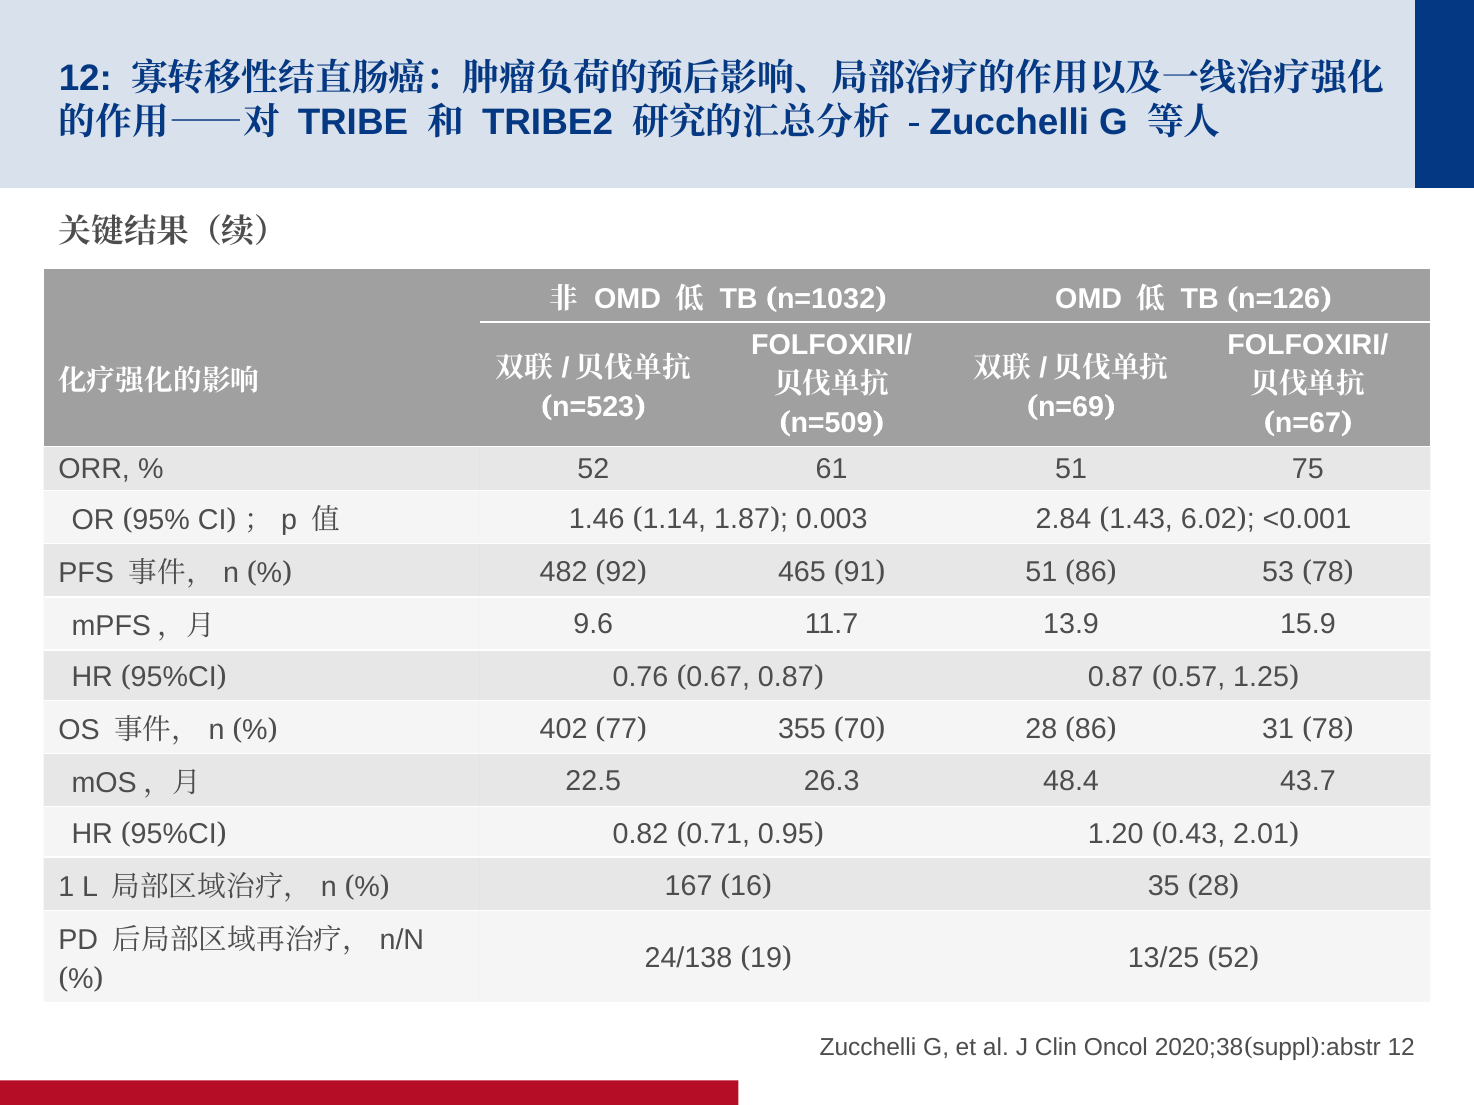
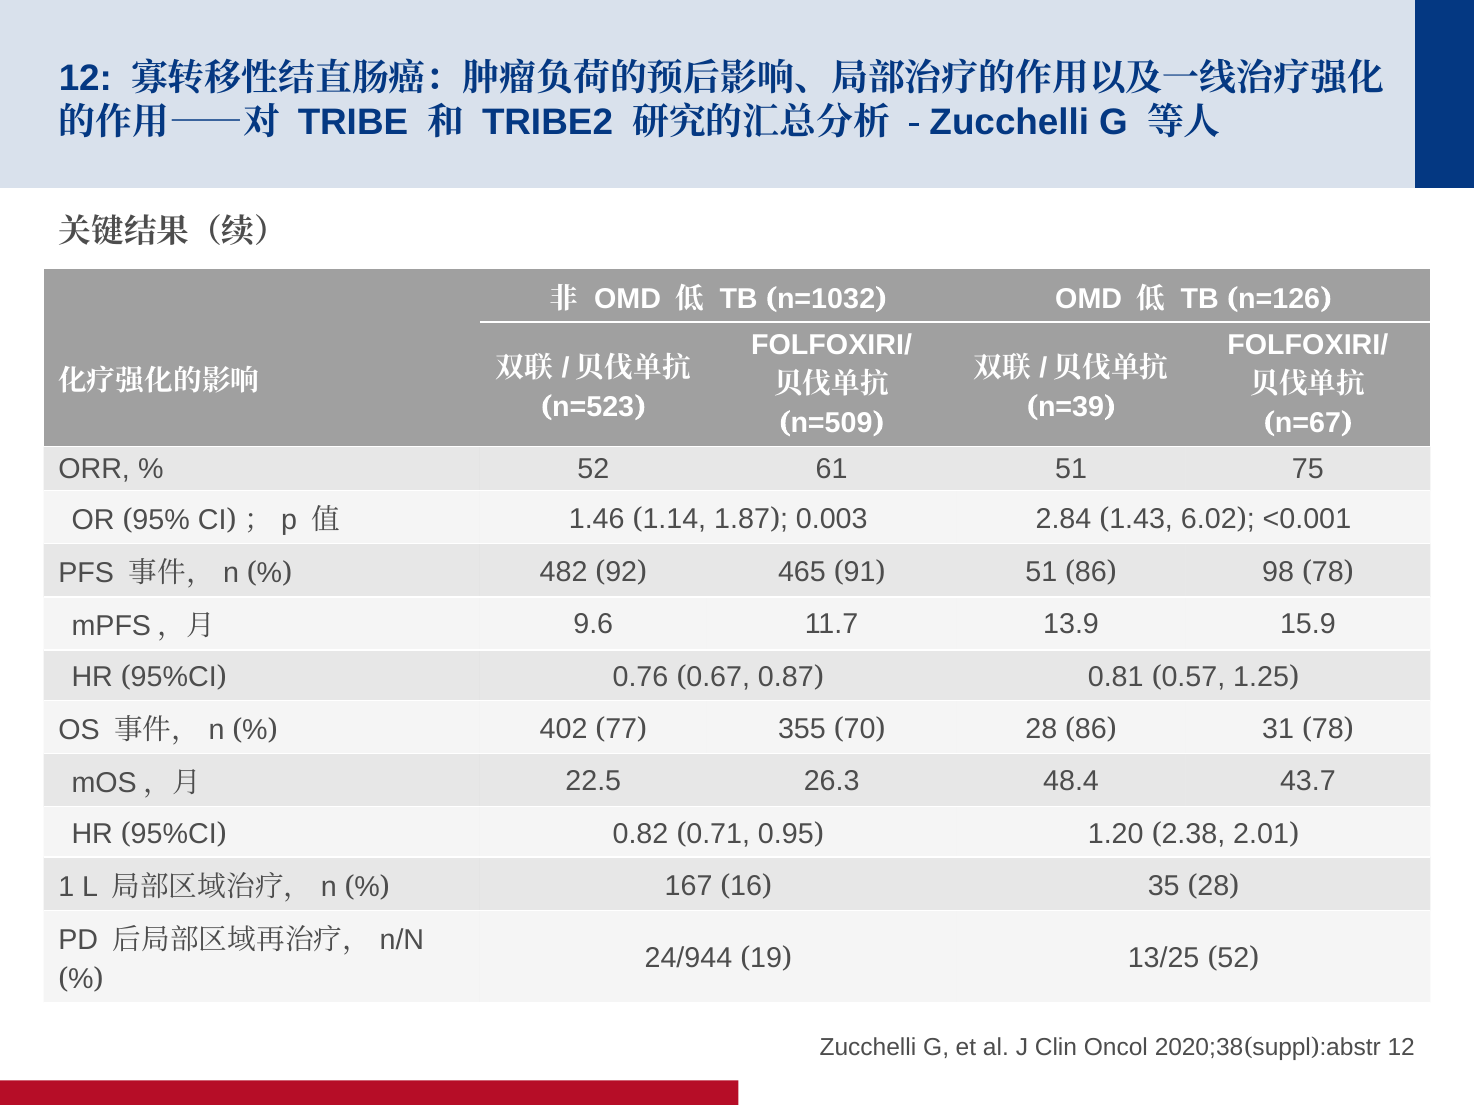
n=69: n=69 -> n=39
53: 53 -> 98
0.87 at (1116, 677): 0.87 -> 0.81
0.43: 0.43 -> 2.38
24/138: 24/138 -> 24/944
